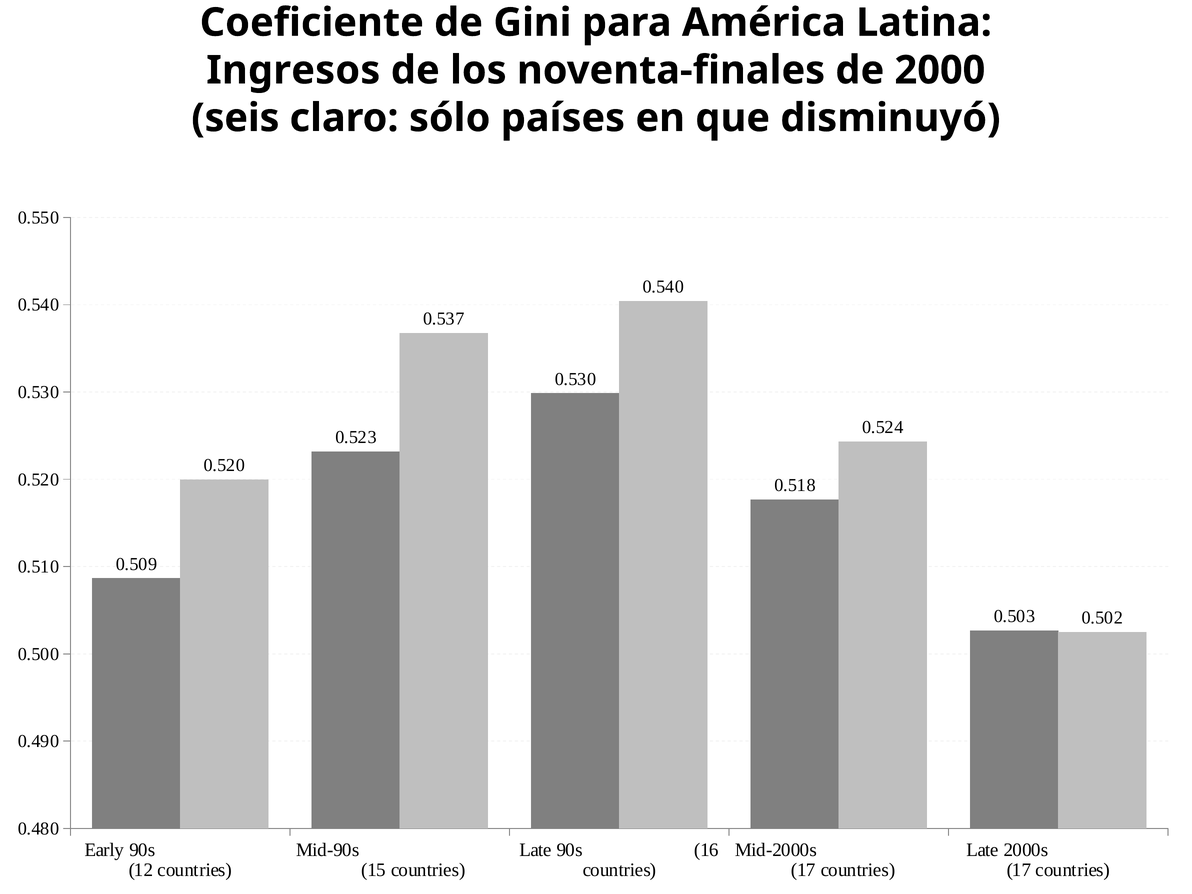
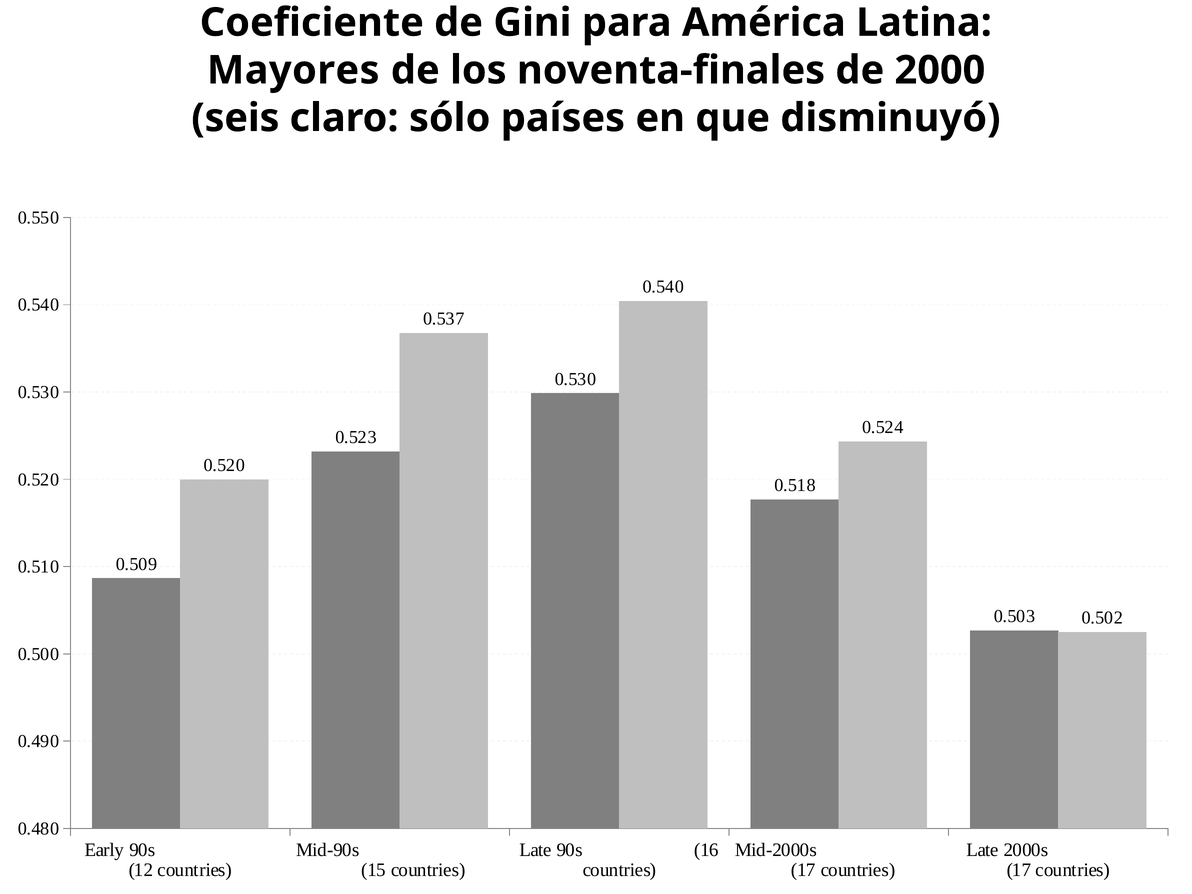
Ingresos: Ingresos -> Mayores
